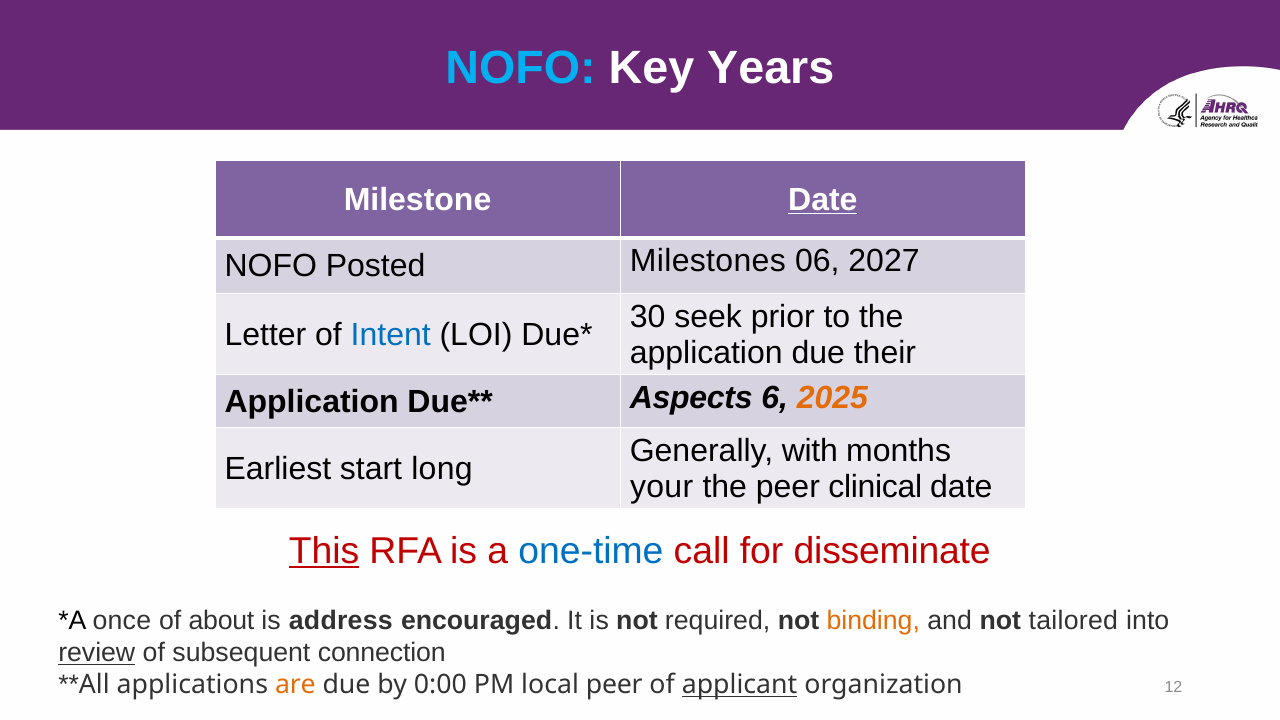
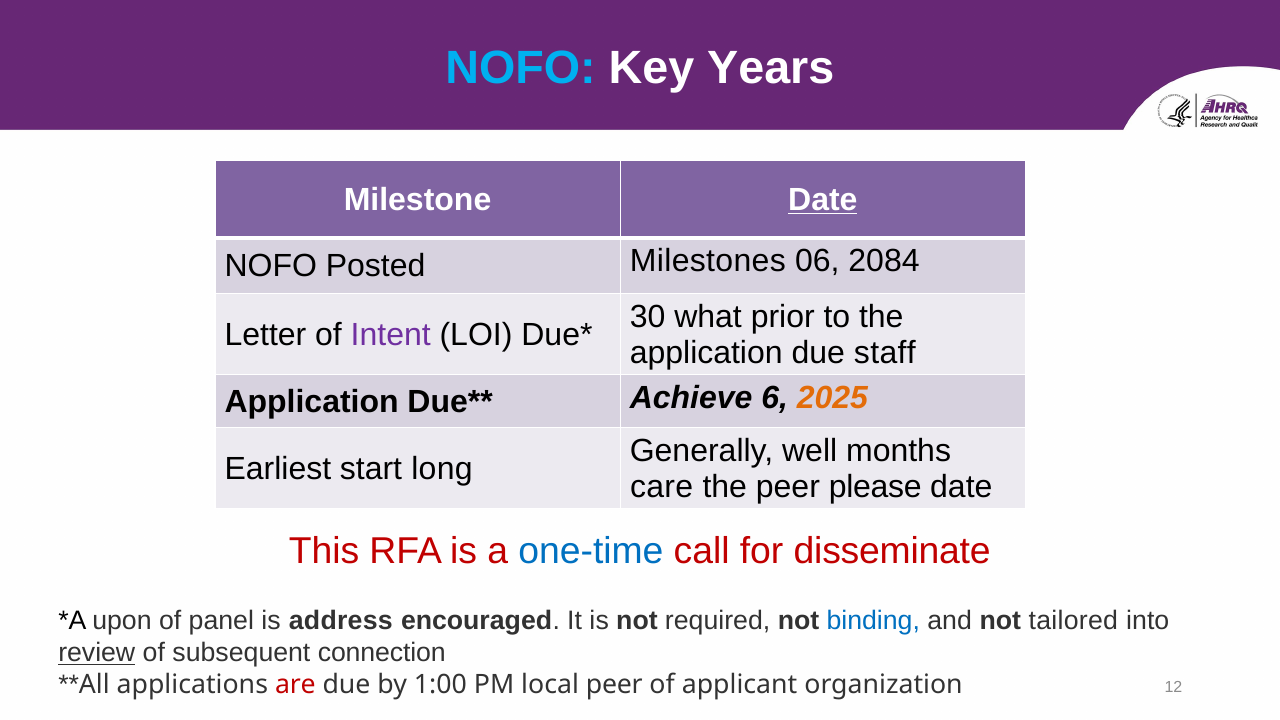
2027: 2027 -> 2084
seek: seek -> what
Intent colour: blue -> purple
their: their -> staff
Aspects: Aspects -> Achieve
with: with -> well
your: your -> care
clinical: clinical -> please
This underline: present -> none
once: once -> upon
about: about -> panel
binding colour: orange -> blue
are colour: orange -> red
0:00: 0:00 -> 1:00
applicant underline: present -> none
